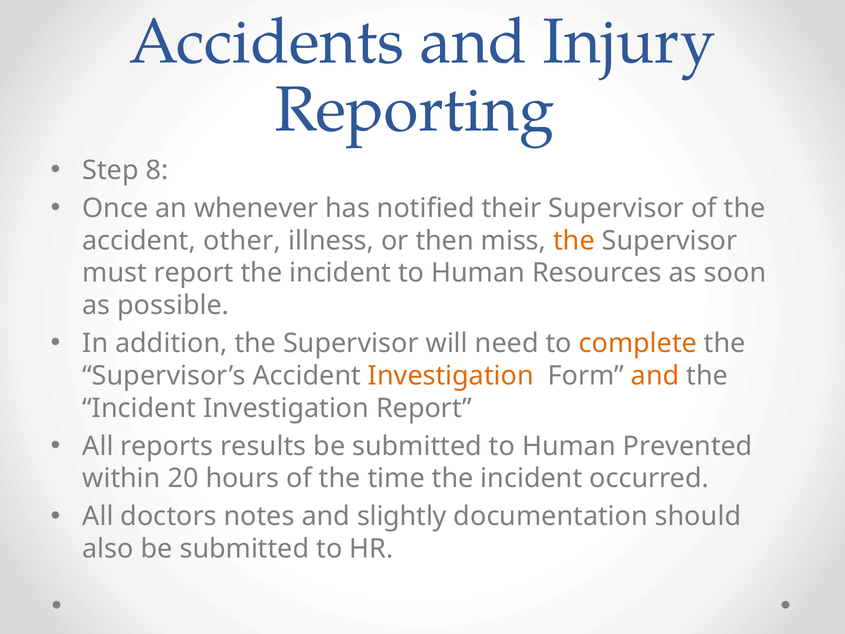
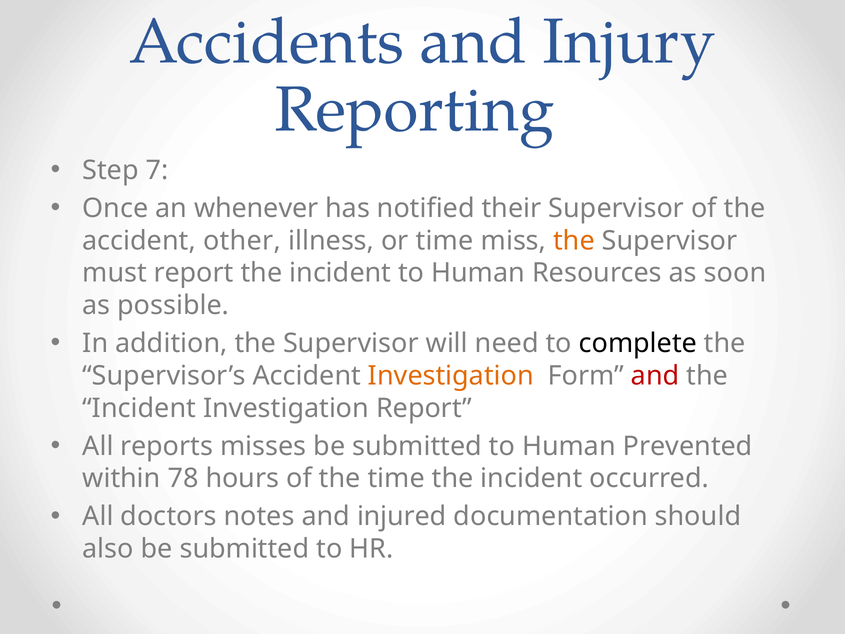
8: 8 -> 7
or then: then -> time
complete colour: orange -> black
and at (655, 376) colour: orange -> red
results: results -> misses
20: 20 -> 78
slightly: slightly -> injured
